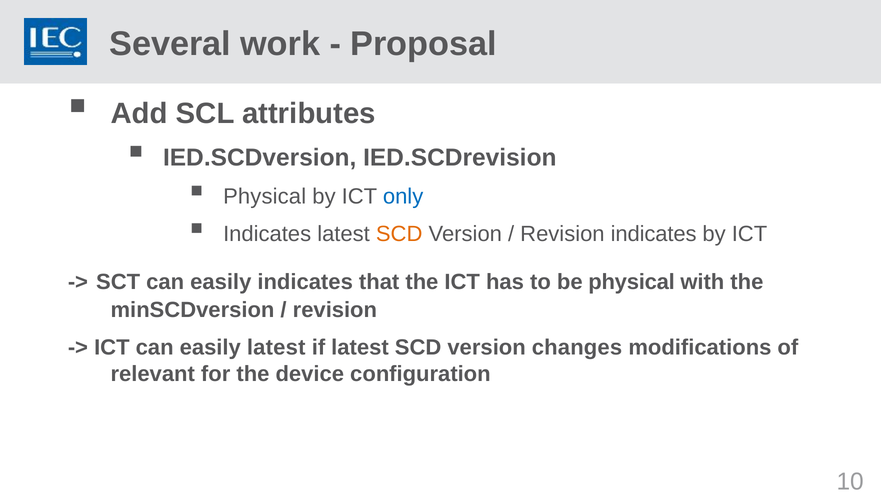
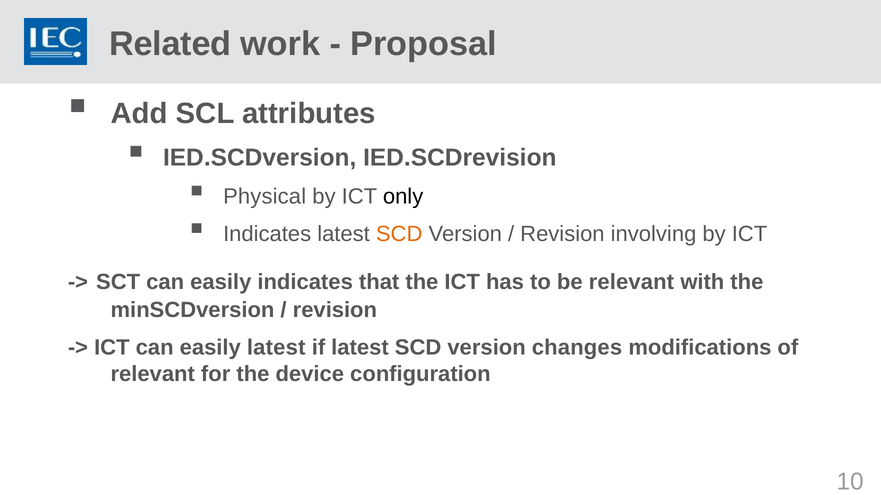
Several: Several -> Related
only colour: blue -> black
Revision indicates: indicates -> involving
be physical: physical -> relevant
